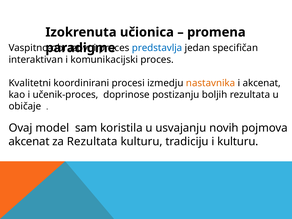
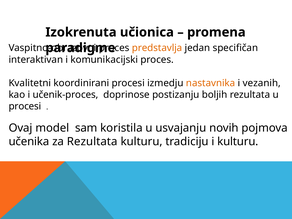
predstavlja colour: blue -> orange
i akcenat: akcenat -> vezanih
običaje at (25, 106): običaje -> procesi
akcenat at (29, 142): akcenat -> učenika
